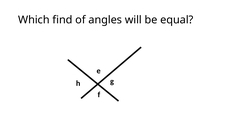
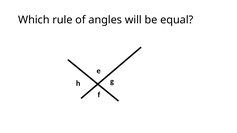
find: find -> rule
